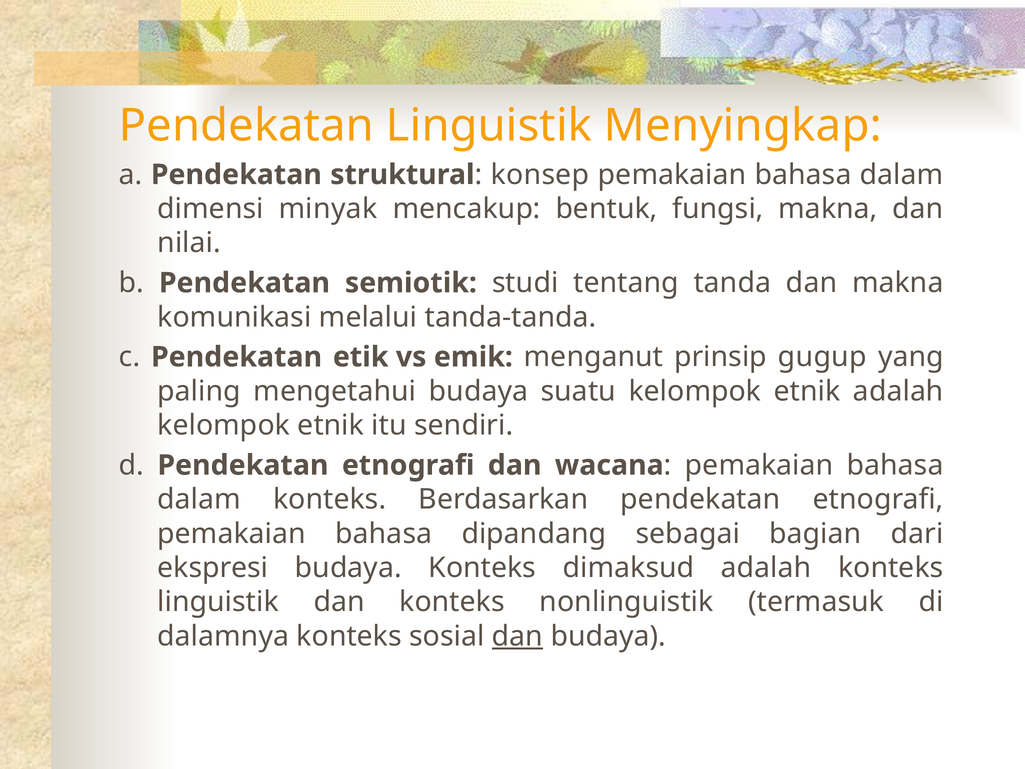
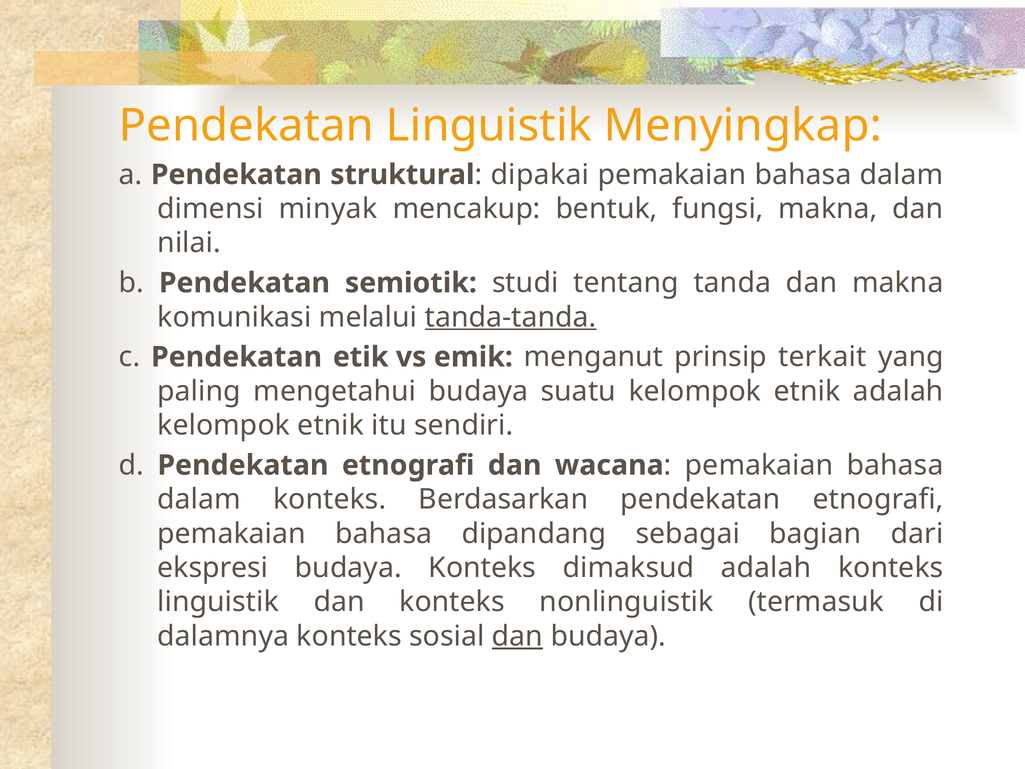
konsep: konsep -> dipakai
tanda-tanda underline: none -> present
gugup: gugup -> terkait
